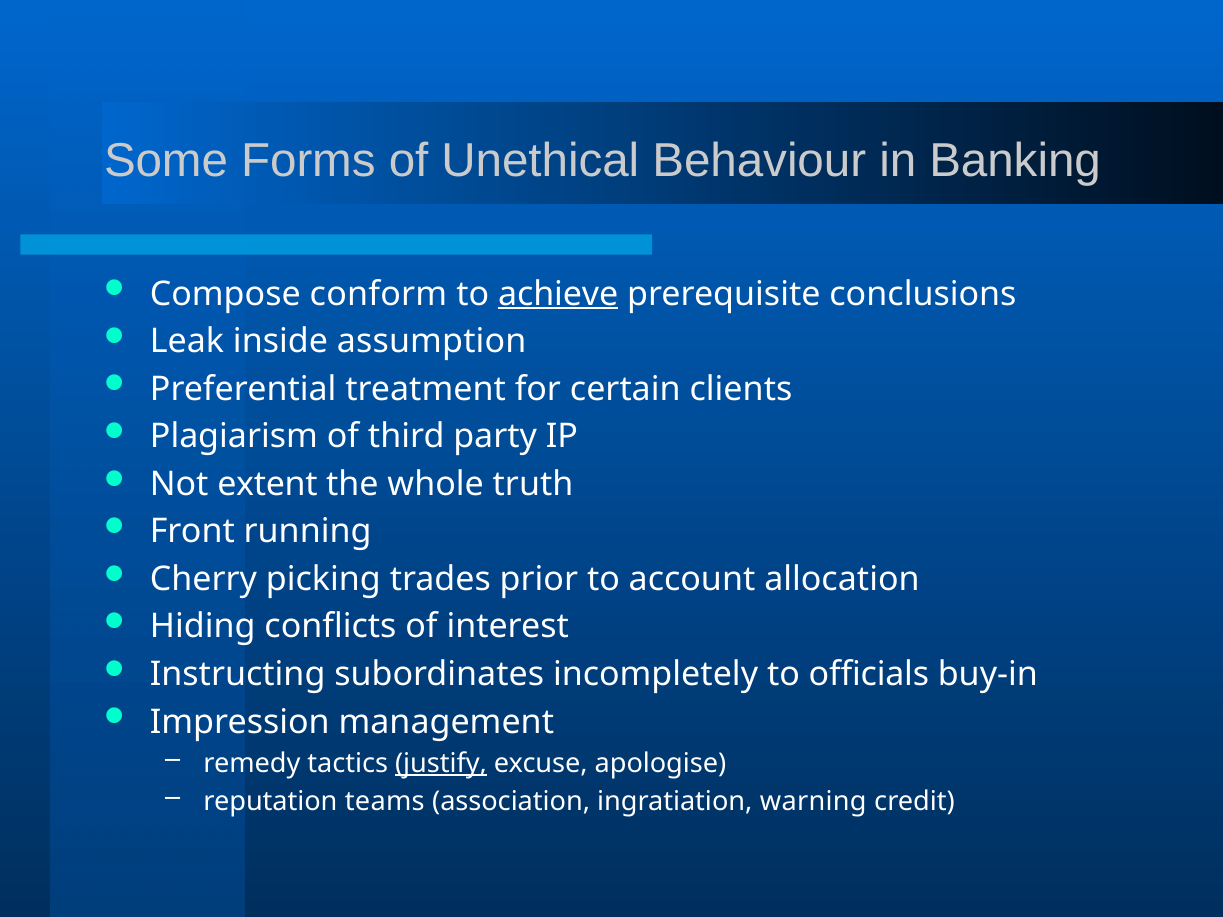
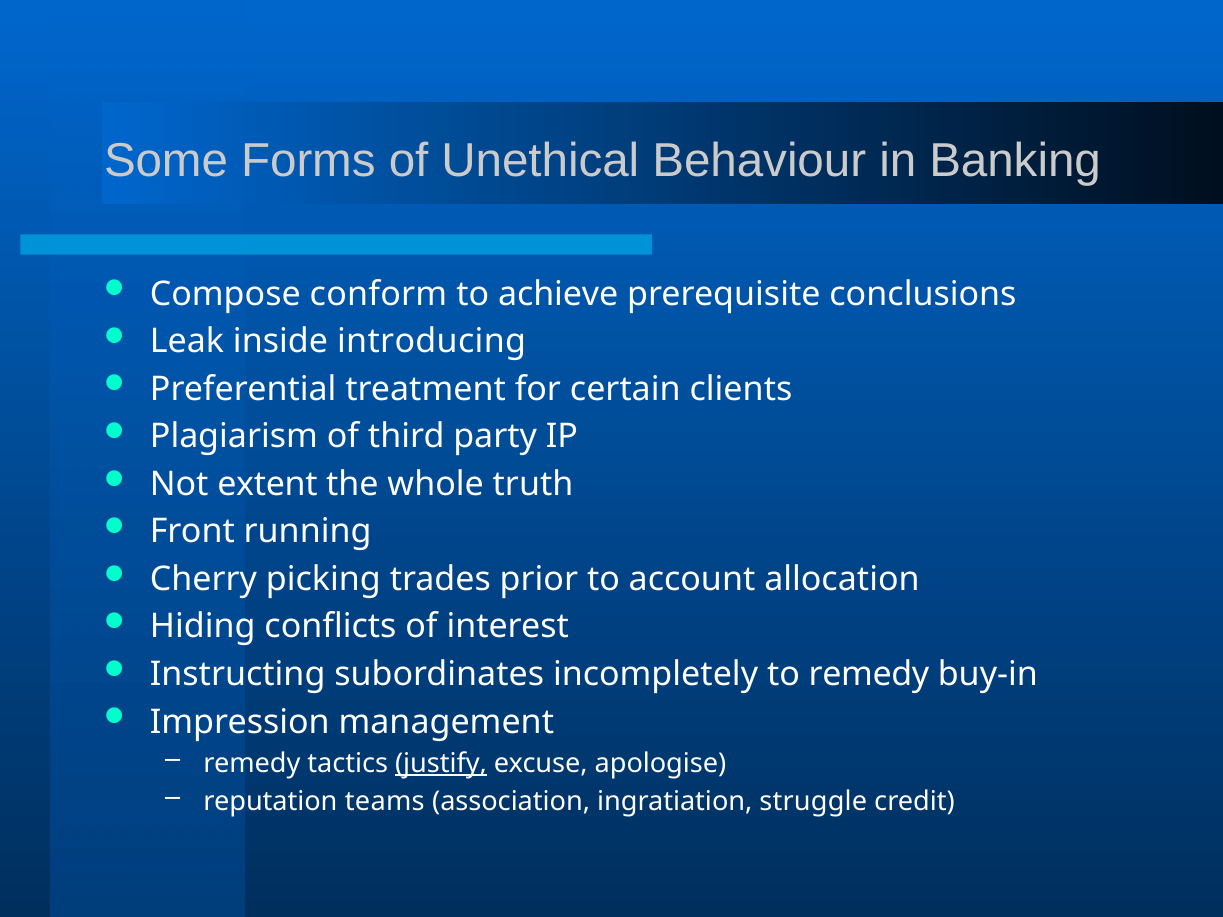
achieve underline: present -> none
assumption: assumption -> introducing
to officials: officials -> remedy
warning: warning -> struggle
